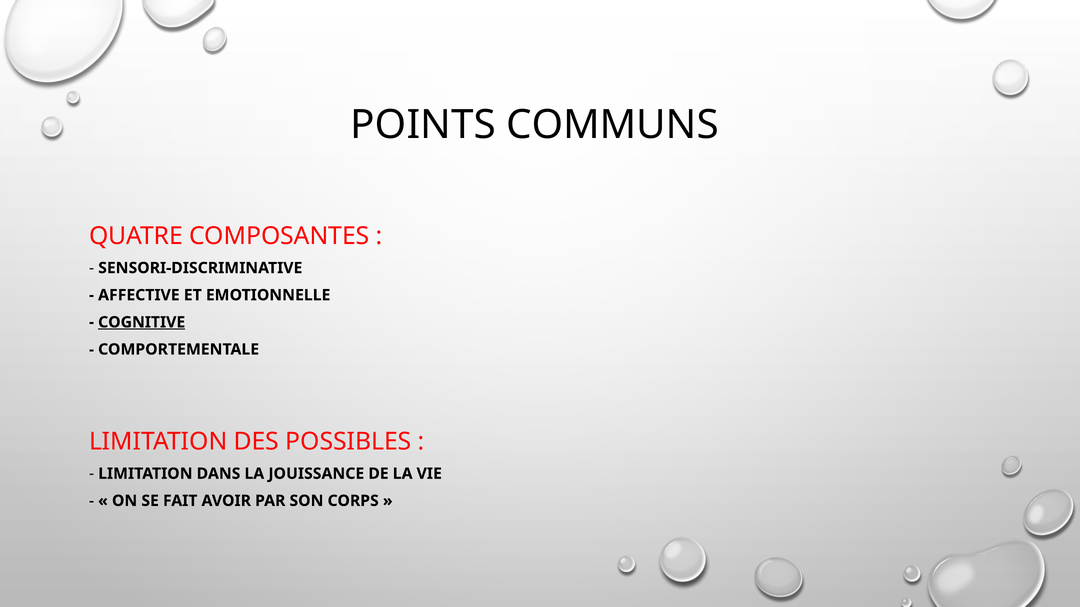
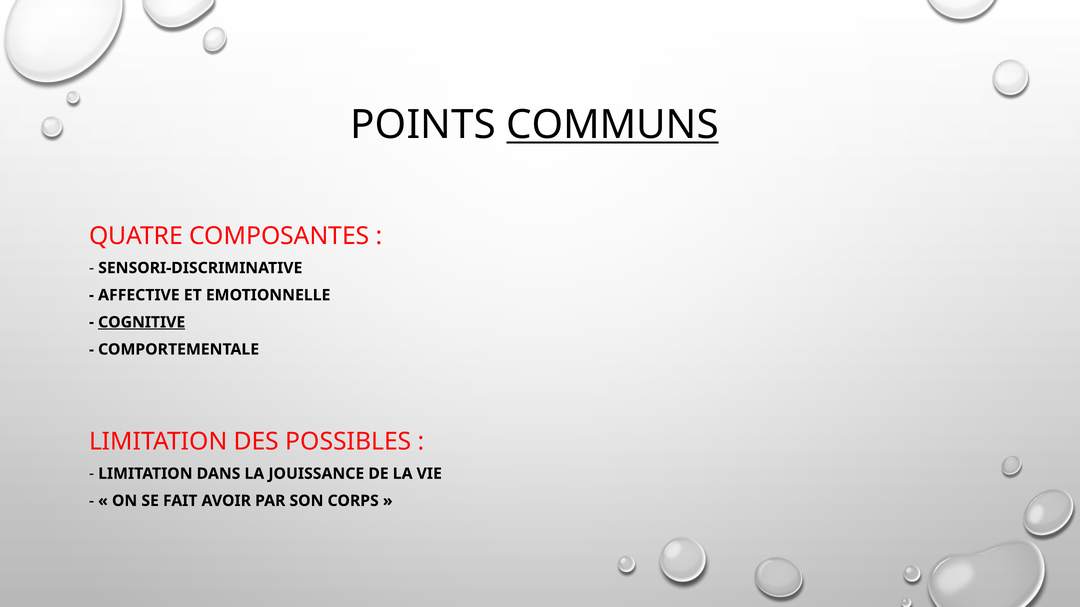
COMMUNS underline: none -> present
